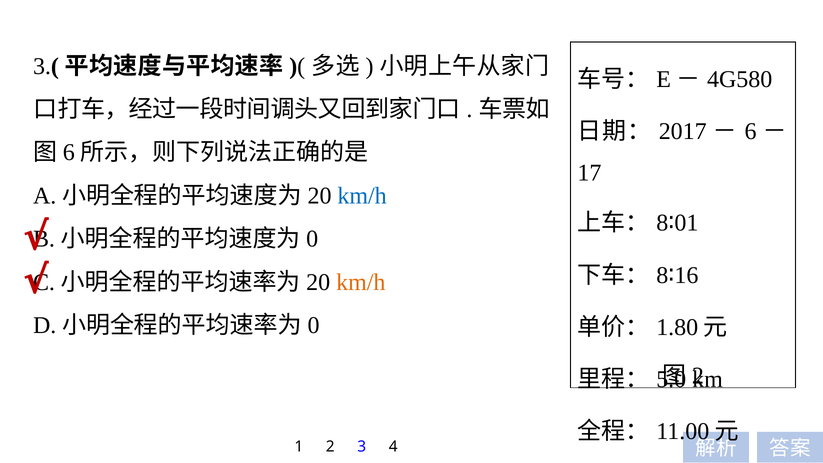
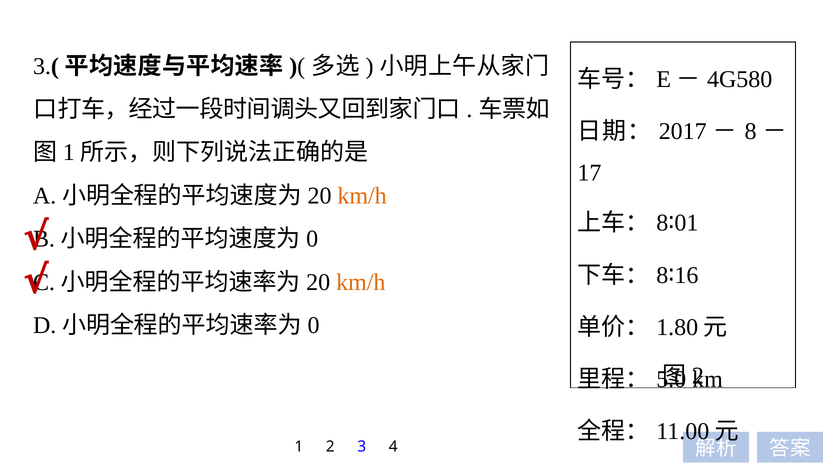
6 at (751, 131): 6 -> 8
6 at (69, 153): 6 -> 1
km/h at (362, 196) colour: blue -> orange
